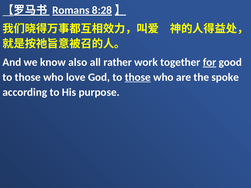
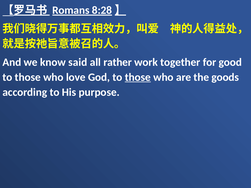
also: also -> said
for underline: present -> none
spoke: spoke -> goods
